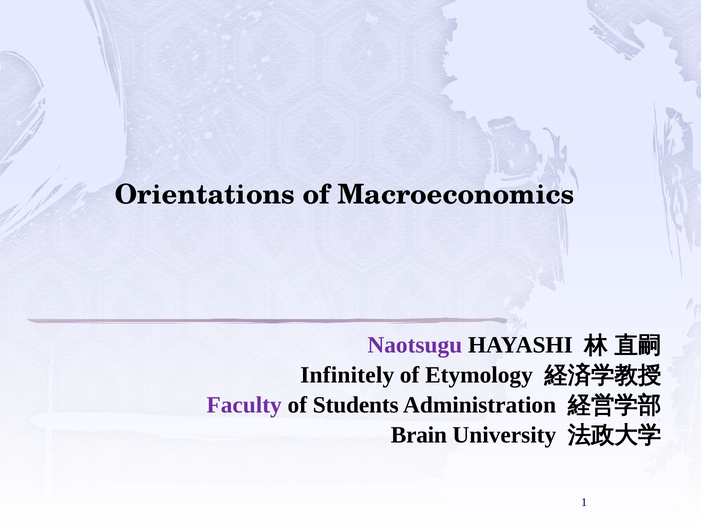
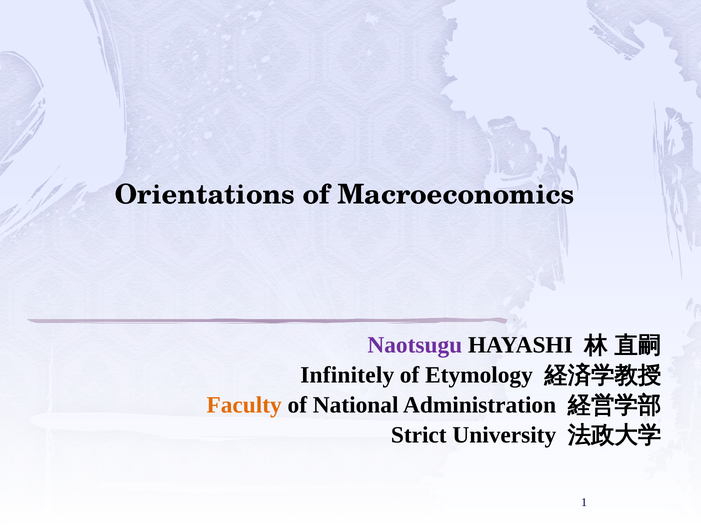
Faculty colour: purple -> orange
Students: Students -> National
Brain: Brain -> Strict
